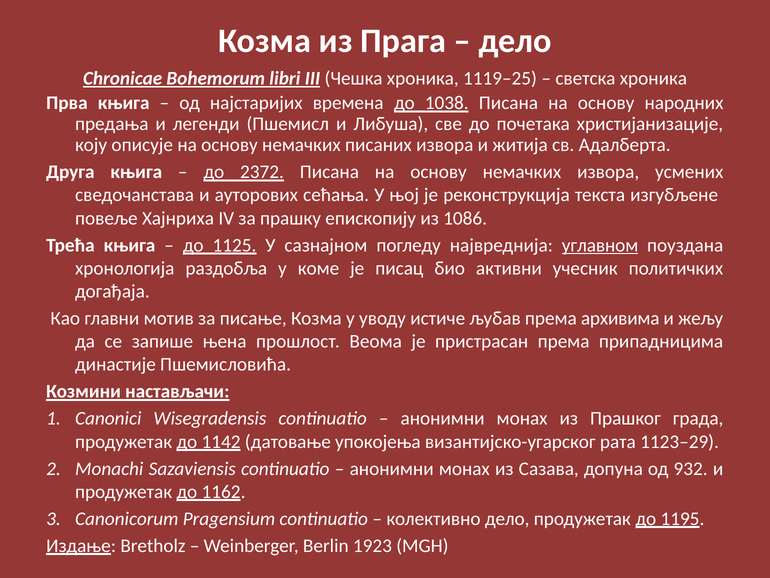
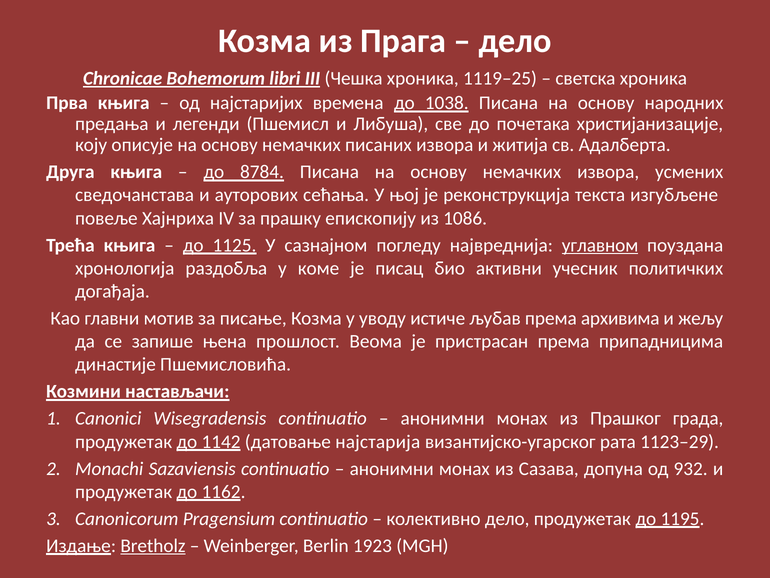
2372: 2372 -> 8784
упокојења: упокојења -> најстарија
Bretholz underline: none -> present
